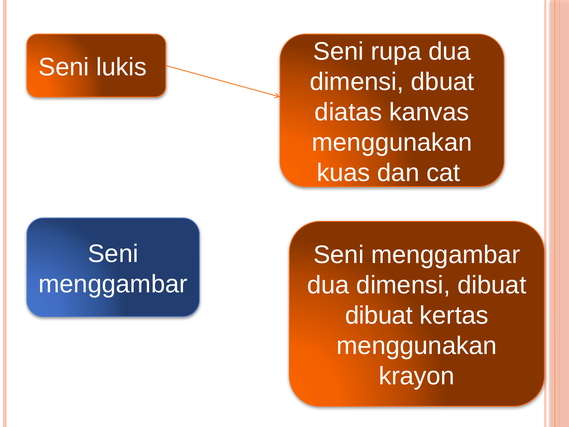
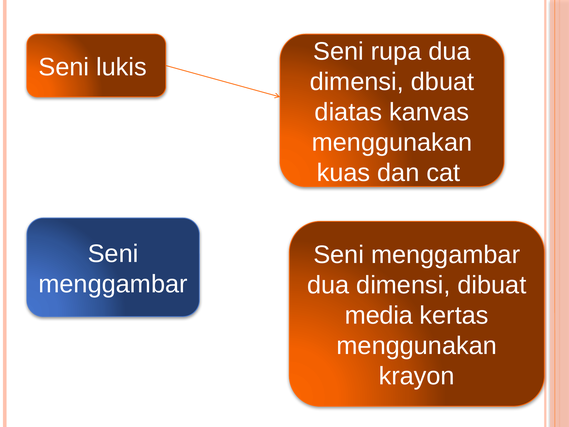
dibuat at (379, 315): dibuat -> media
